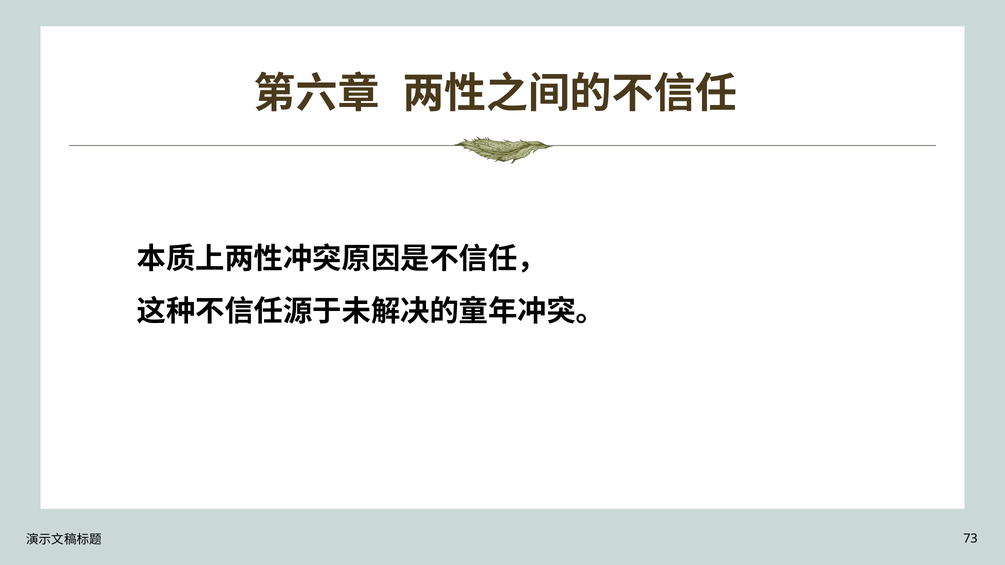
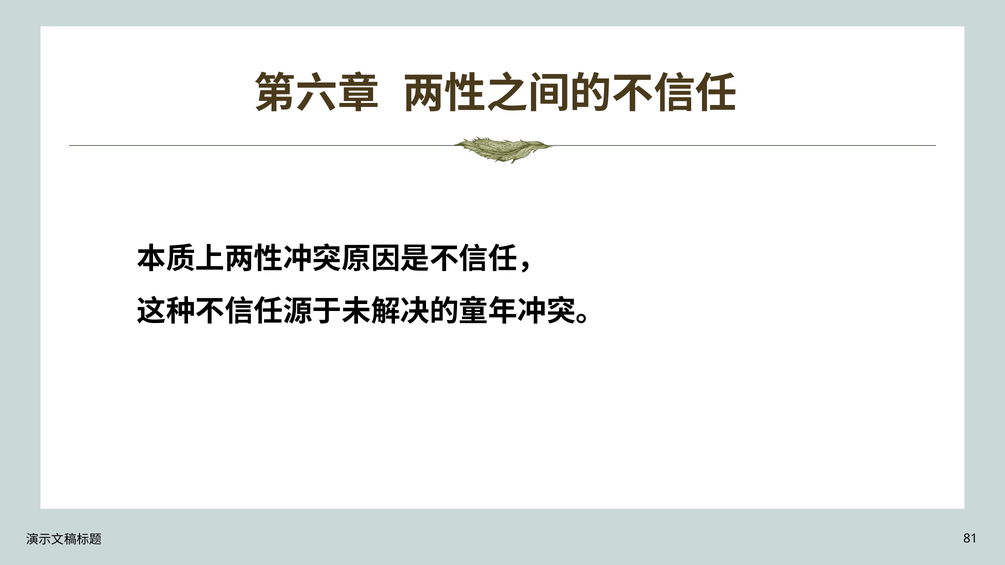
73: 73 -> 81
